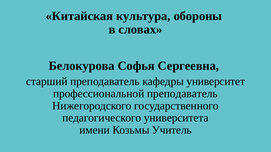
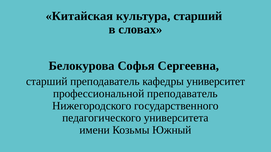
культура обороны: обороны -> старший
Учитель: Учитель -> Южный
